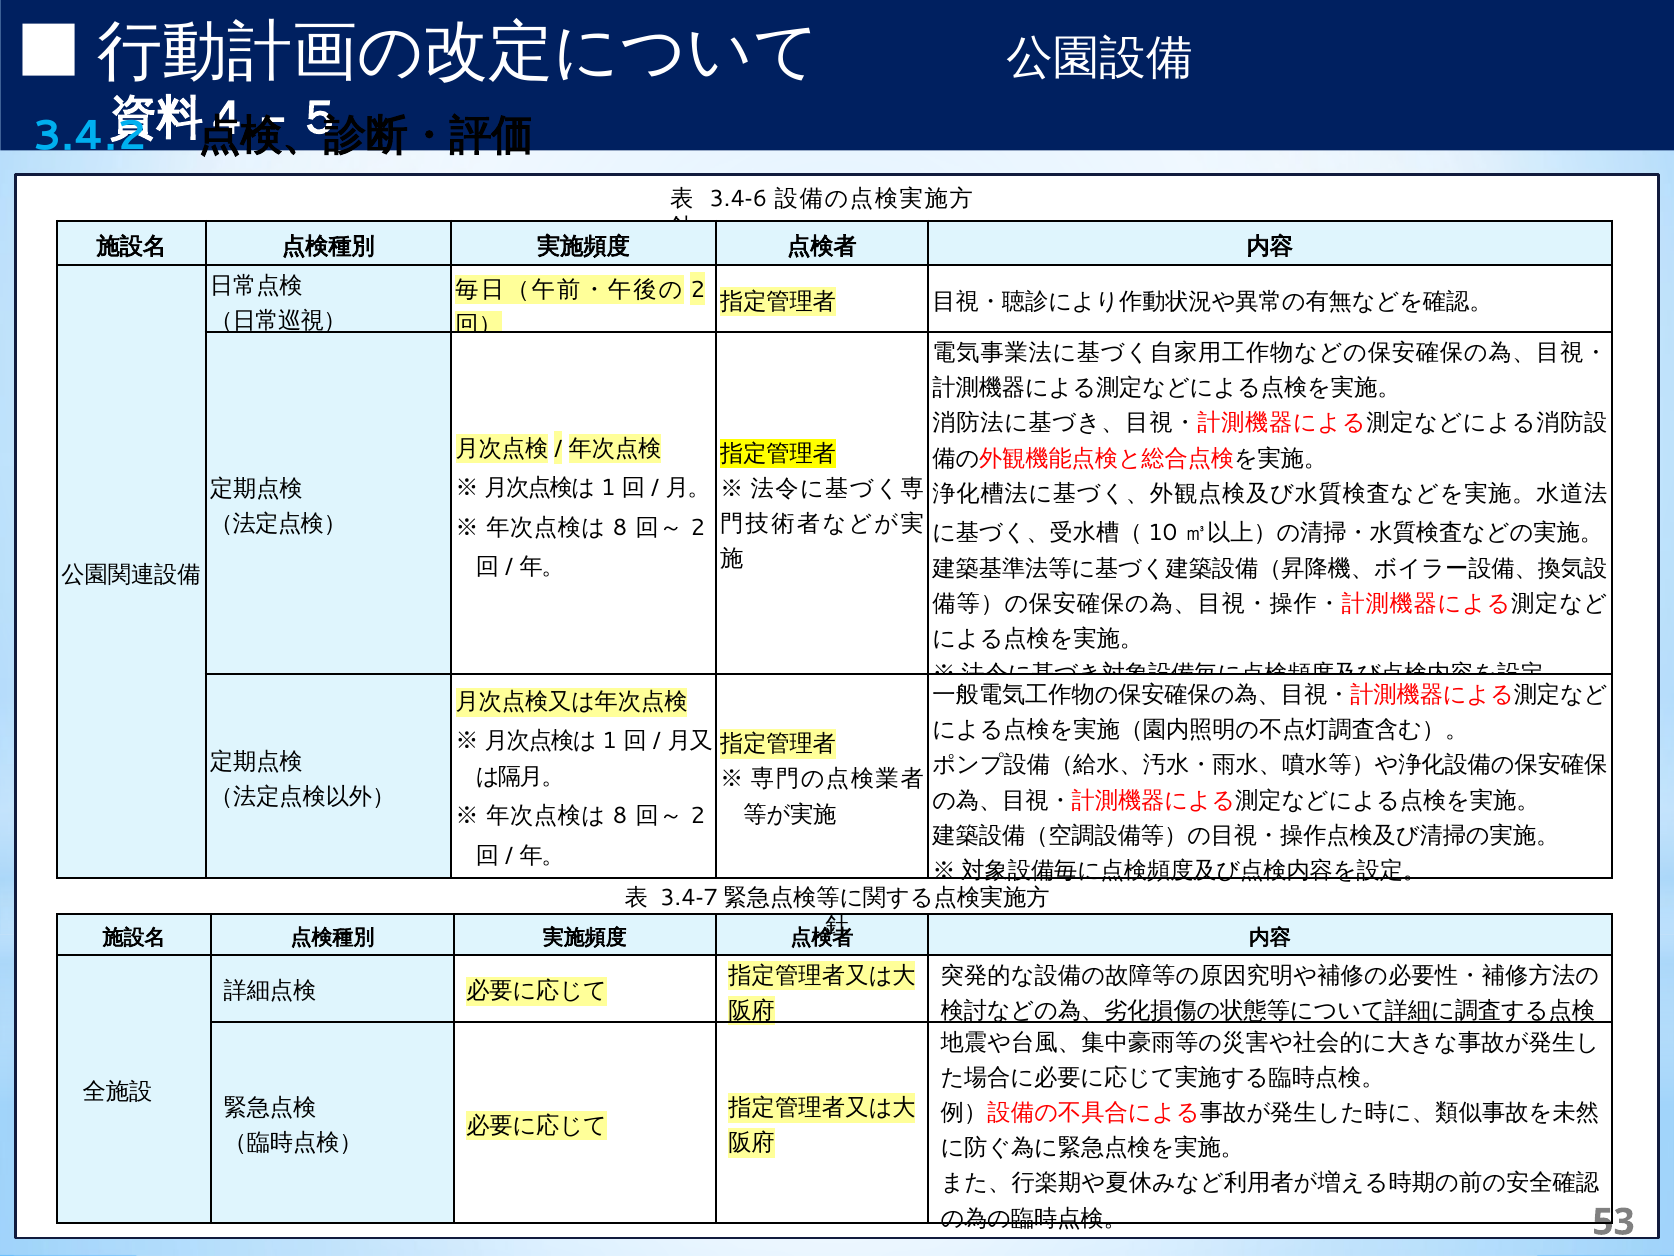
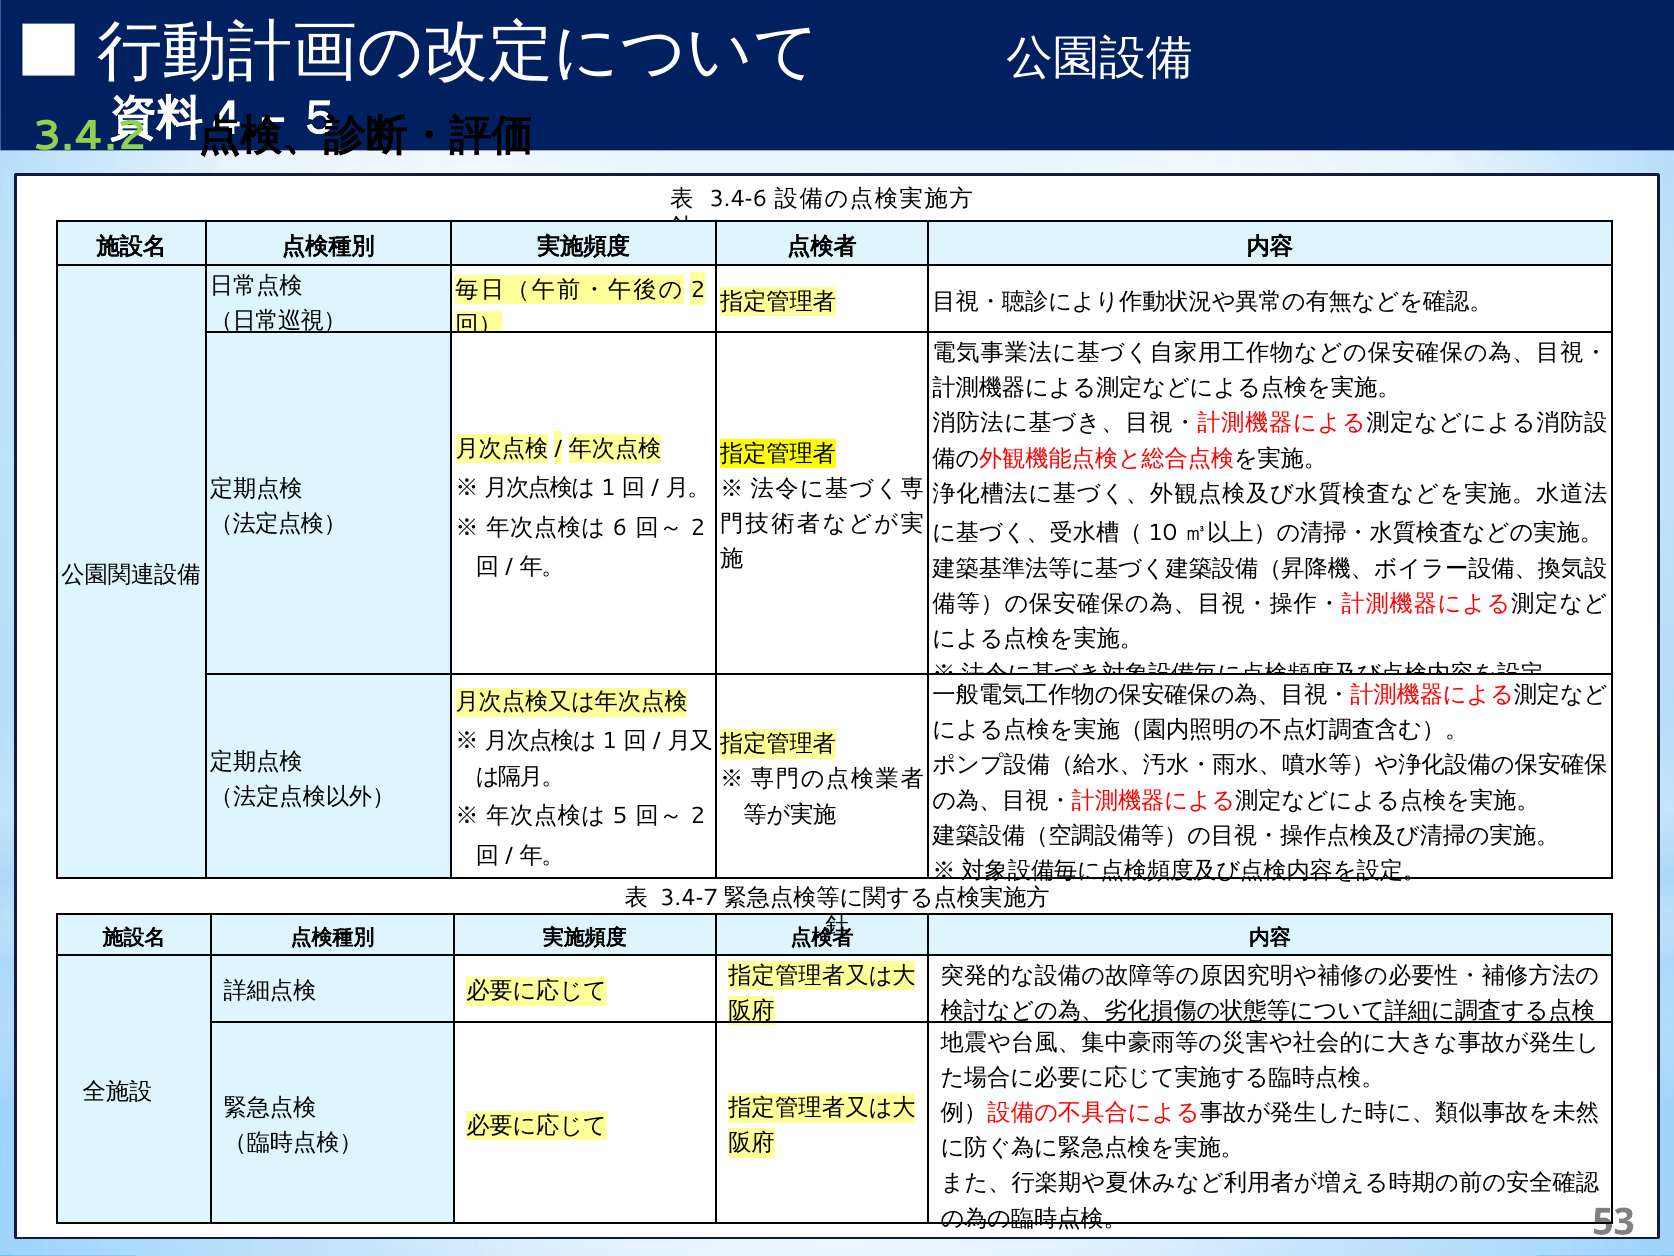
3.4.2 colour: light blue -> light green
8 at (620, 527): 8 -> 6
8 at (620, 816): 8 -> 5
